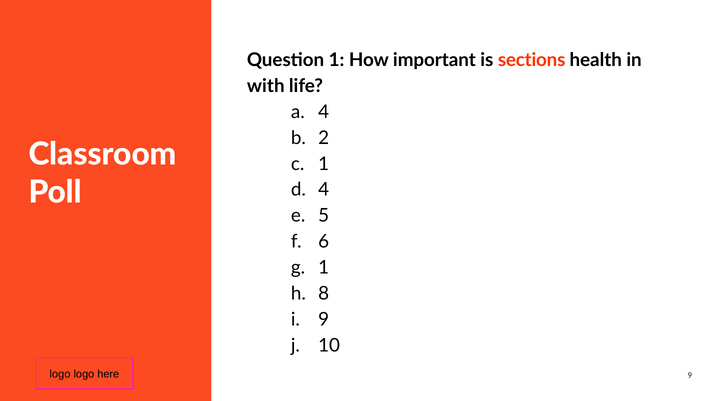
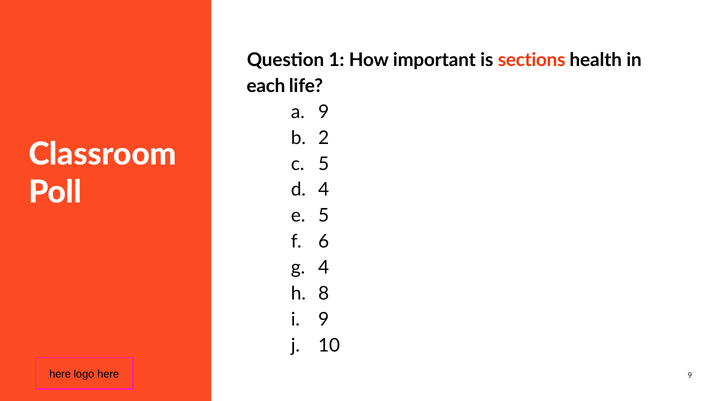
with: with -> each
4 at (324, 112): 4 -> 9
1 at (324, 164): 1 -> 5
1 at (324, 268): 1 -> 4
logo at (60, 374): logo -> here
